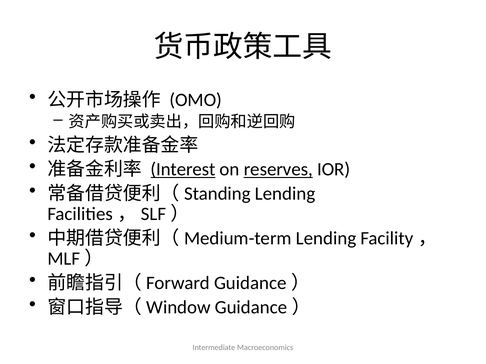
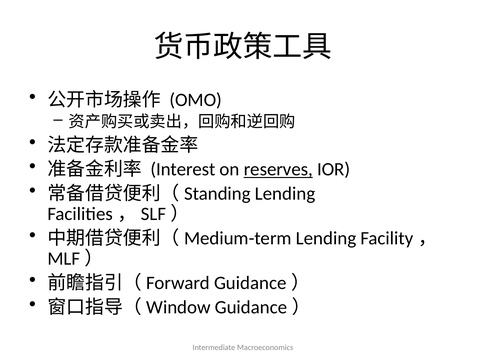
Interest underline: present -> none
